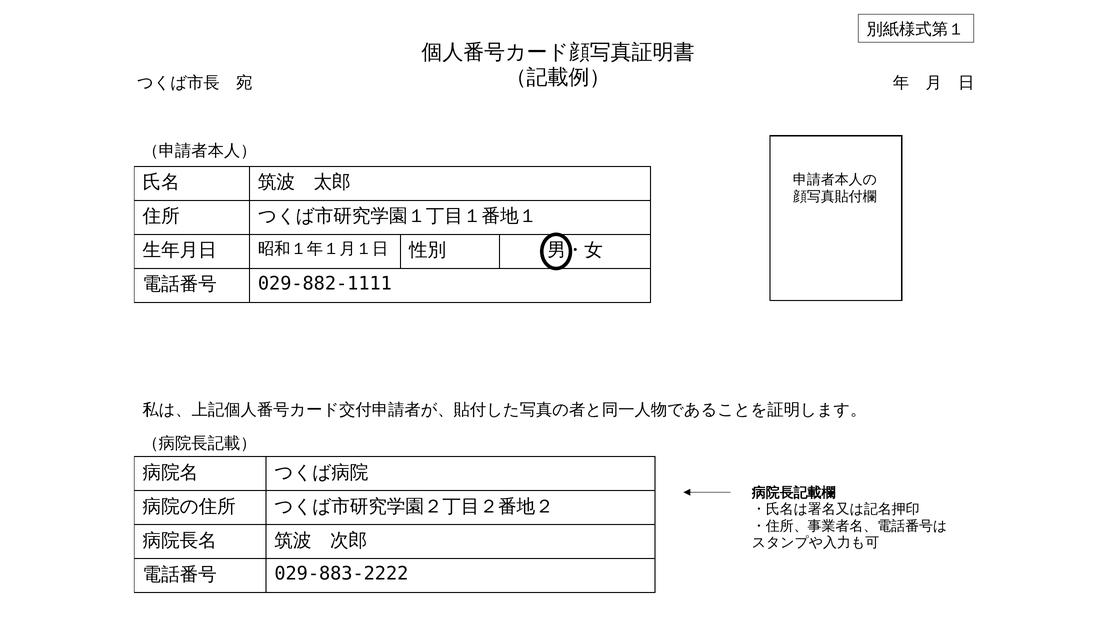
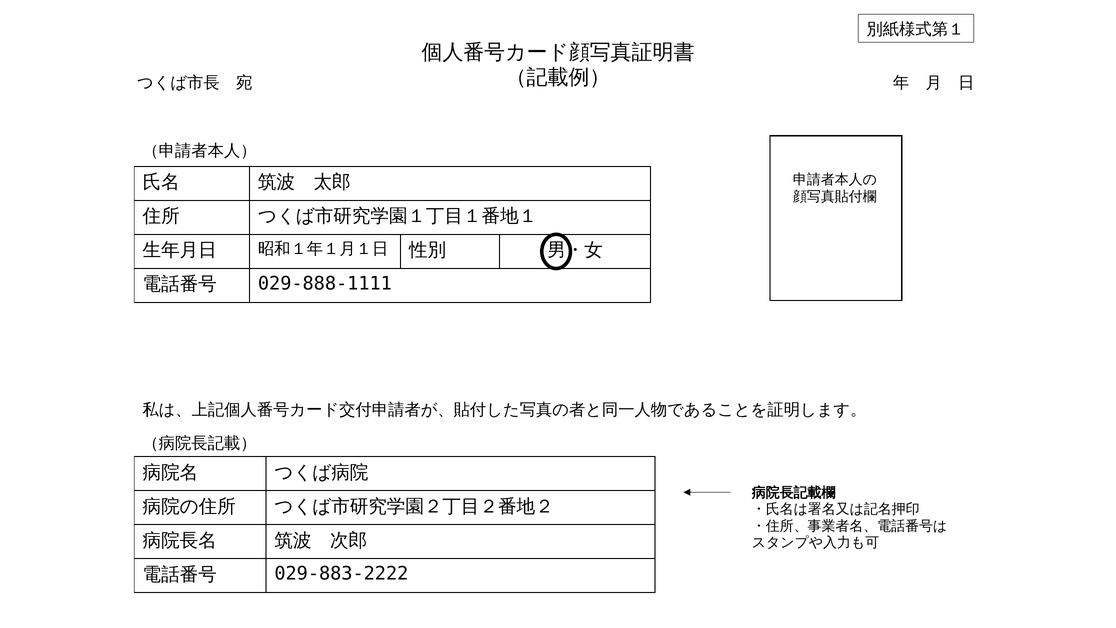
029-882-1111: 029-882-1111 -> 029-888-1111
